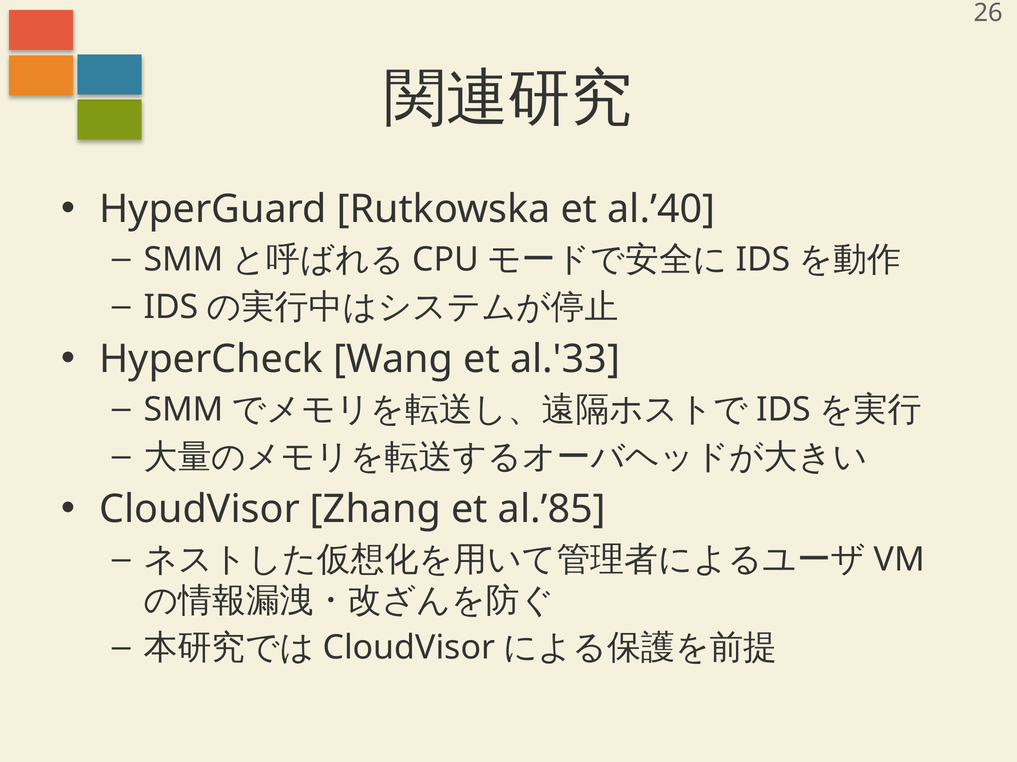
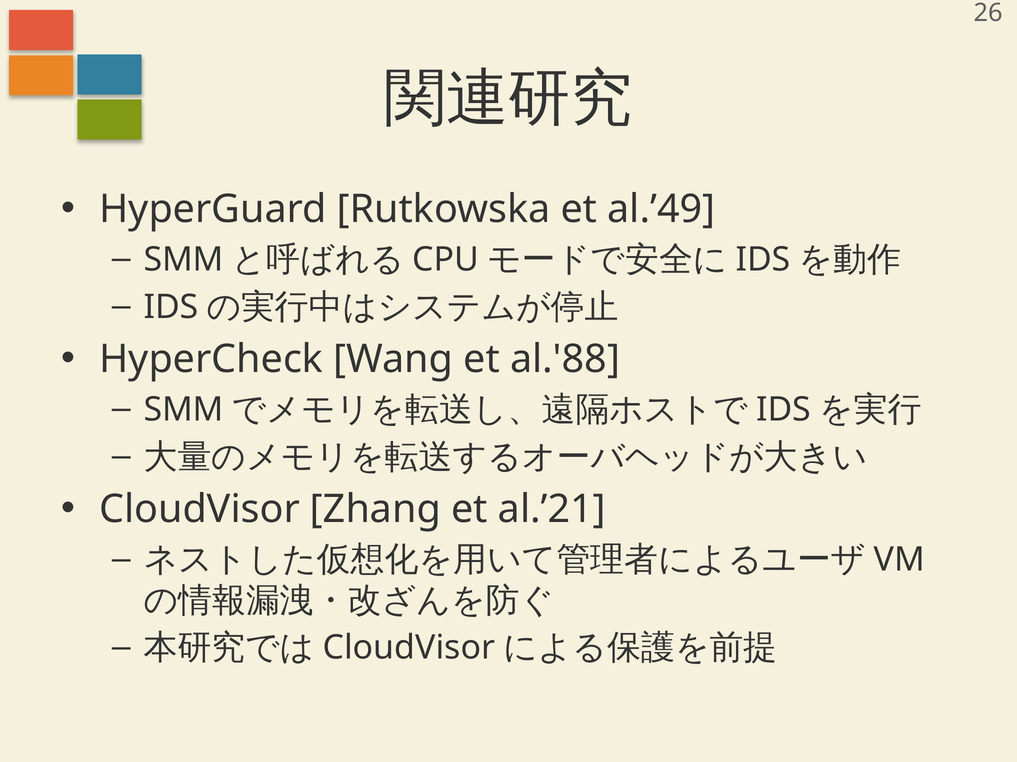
al.’40: al.’40 -> al.’49
al.'33: al.'33 -> al.'88
al.’85: al.’85 -> al.’21
